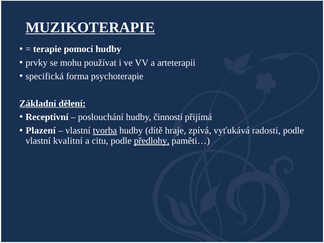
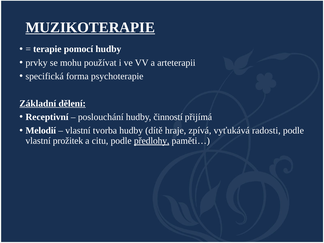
Plazení: Plazení -> Melodií
tvorba underline: present -> none
kvalitní: kvalitní -> prožitek
